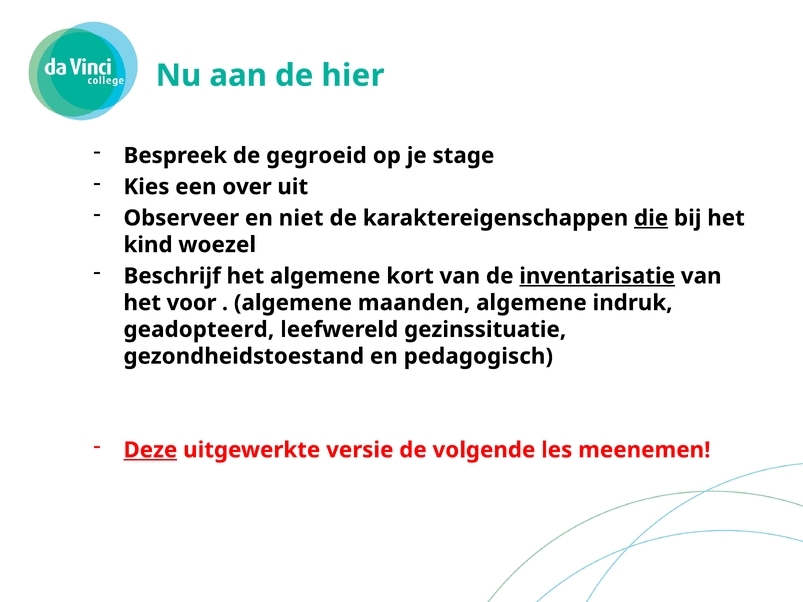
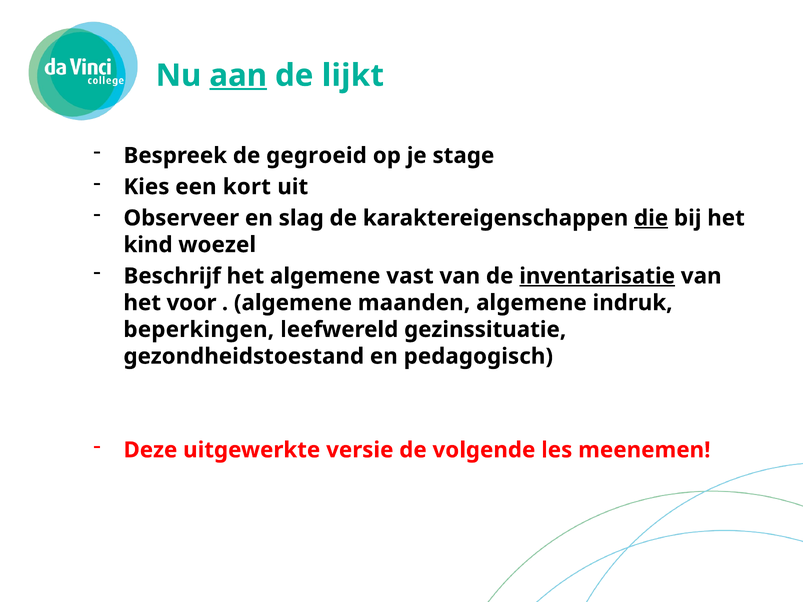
aan underline: none -> present
hier: hier -> lijkt
over: over -> kort
niet: niet -> slag
kort: kort -> vast
geadopteerd: geadopteerd -> beperkingen
Deze underline: present -> none
